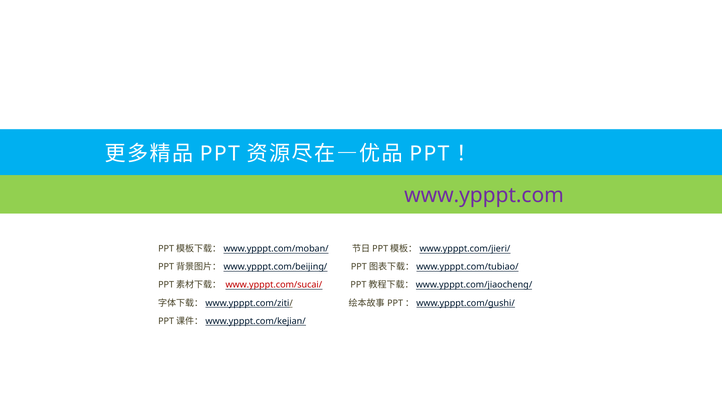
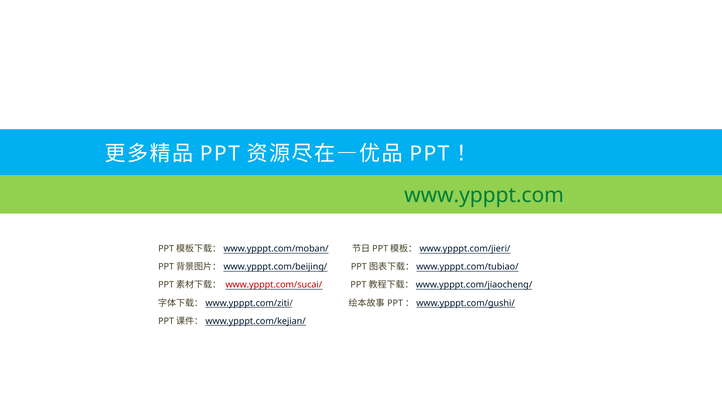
www.ypppt.com colour: purple -> green
